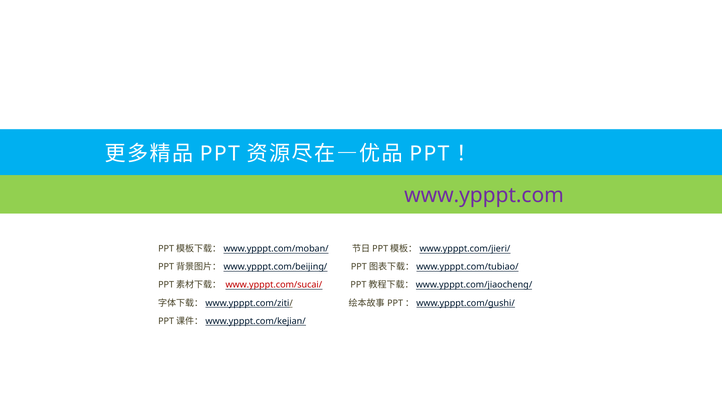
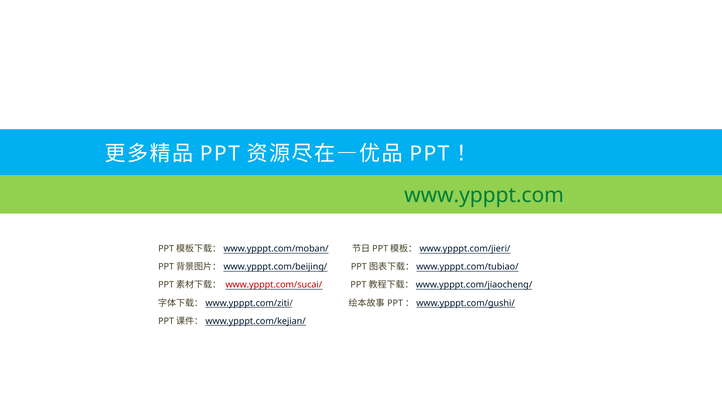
www.ypppt.com colour: purple -> green
